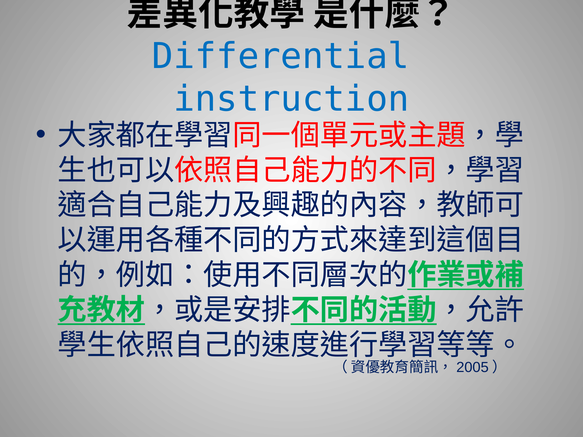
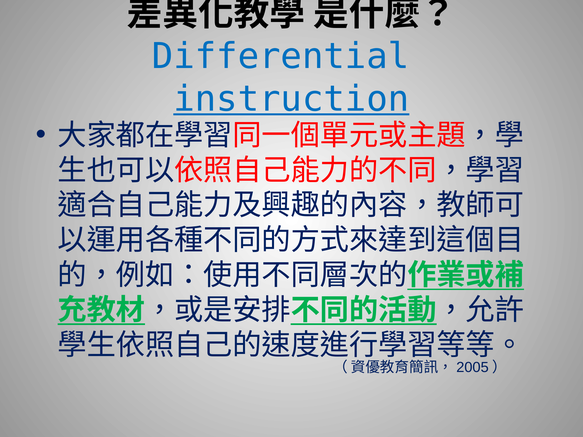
instruction underline: none -> present
